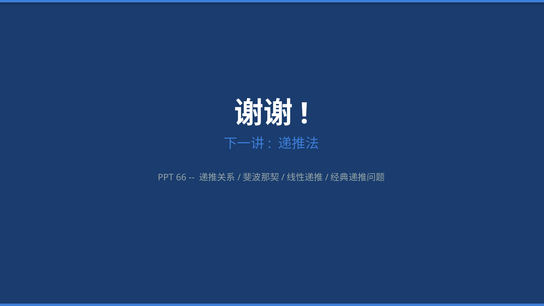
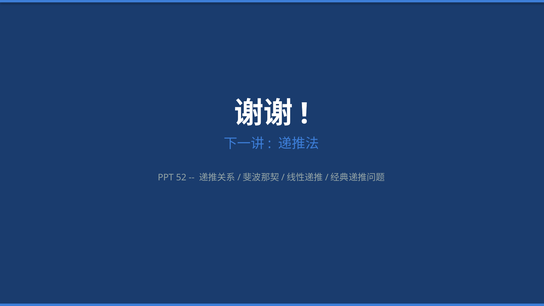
66: 66 -> 52
